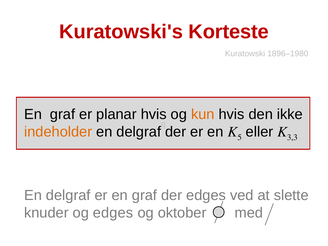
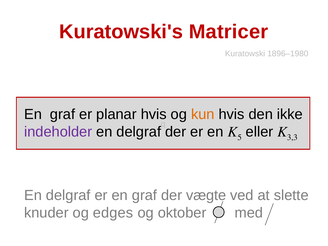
Korteste: Korteste -> Matricer
indeholder colour: orange -> purple
der edges: edges -> vægte
